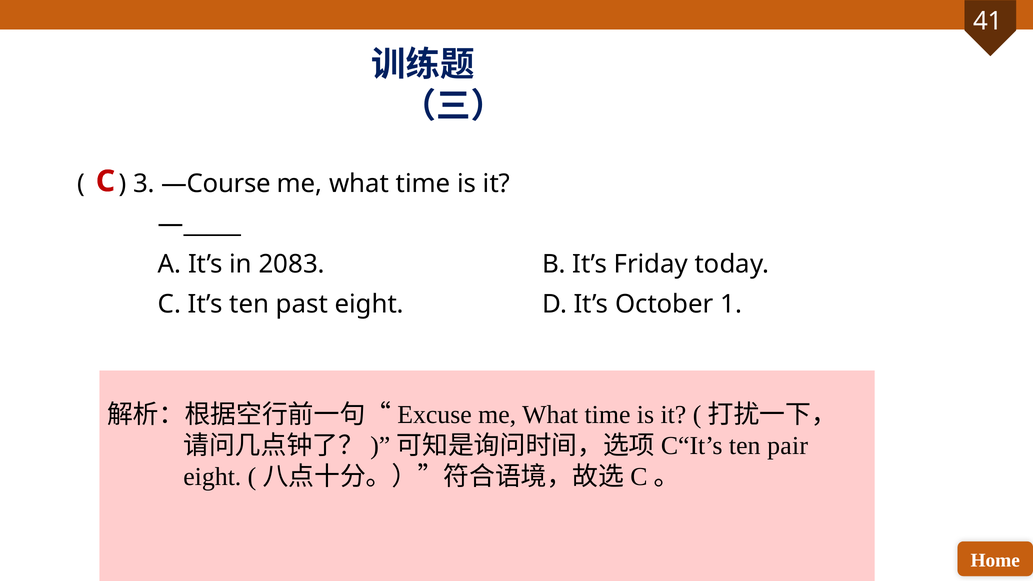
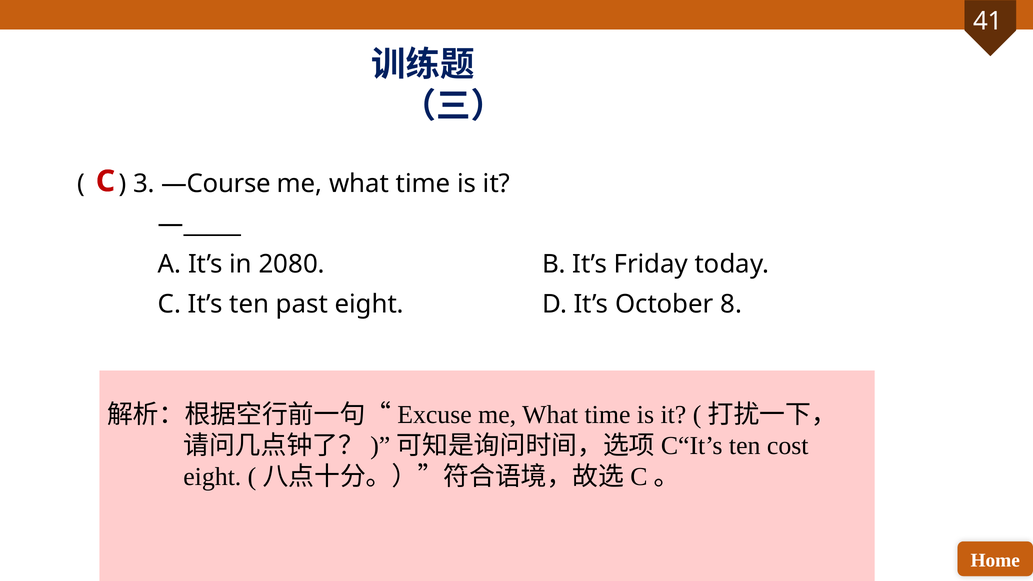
2083: 2083 -> 2080
1: 1 -> 8
pair: pair -> cost
